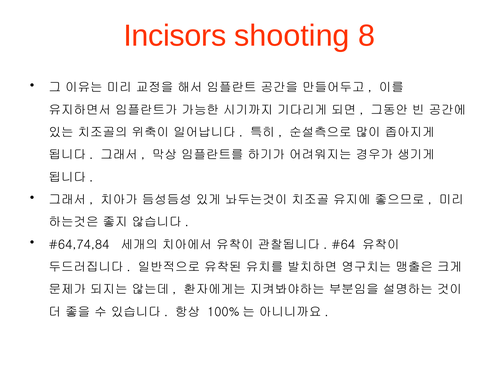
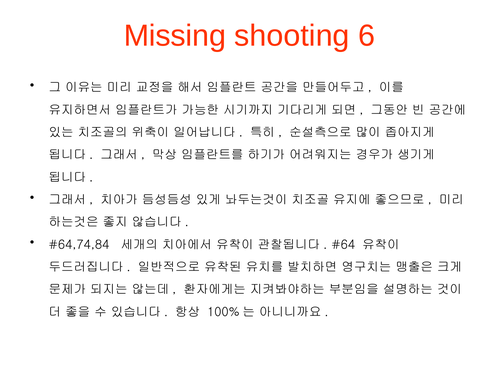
Incisors: Incisors -> Missing
8: 8 -> 6
